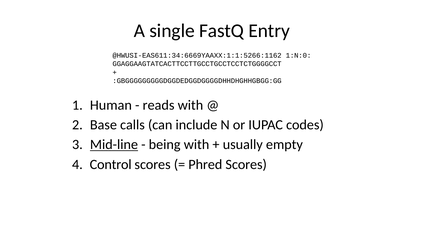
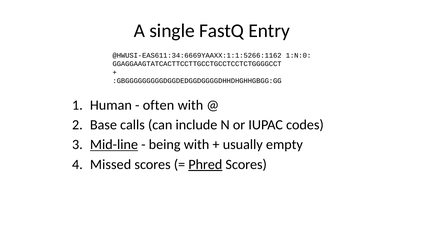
reads: reads -> often
Control: Control -> Missed
Phred underline: none -> present
